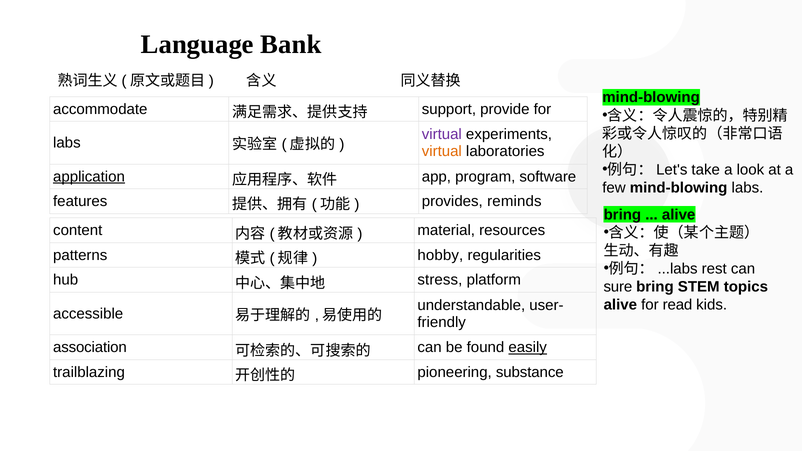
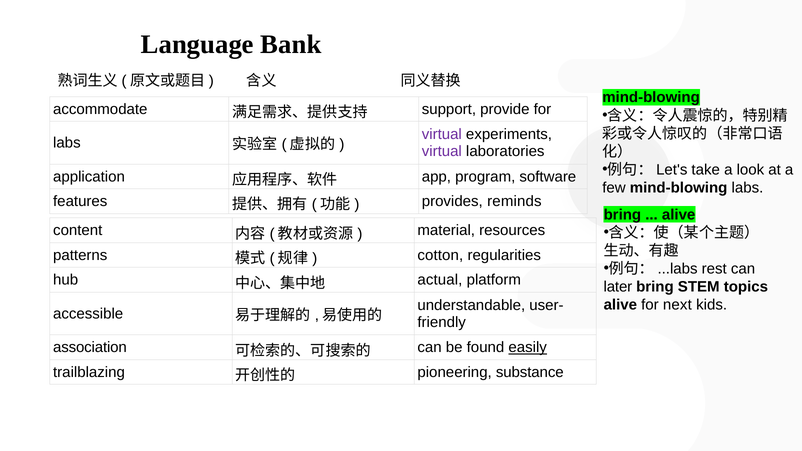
virtual at (442, 151) colour: orange -> purple
application underline: present -> none
hobby: hobby -> cotton
stress: stress -> actual
sure: sure -> later
read: read -> next
